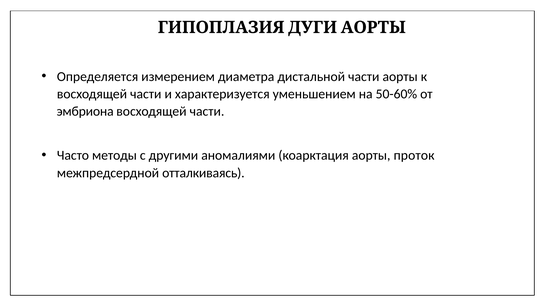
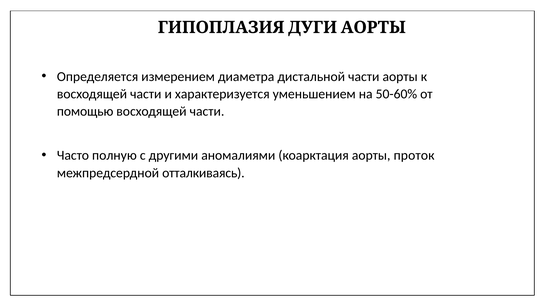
эмбриона: эмбриона -> помощью
методы: методы -> полную
